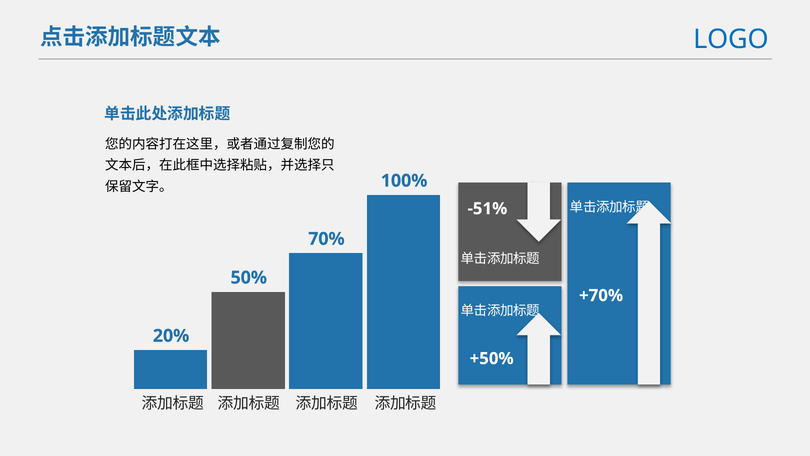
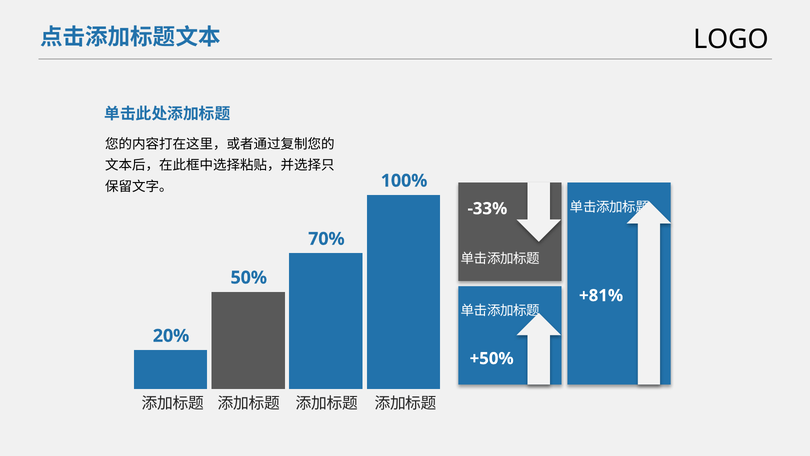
LOGO colour: blue -> black
-51%: -51% -> -33%
+70%: +70% -> +81%
